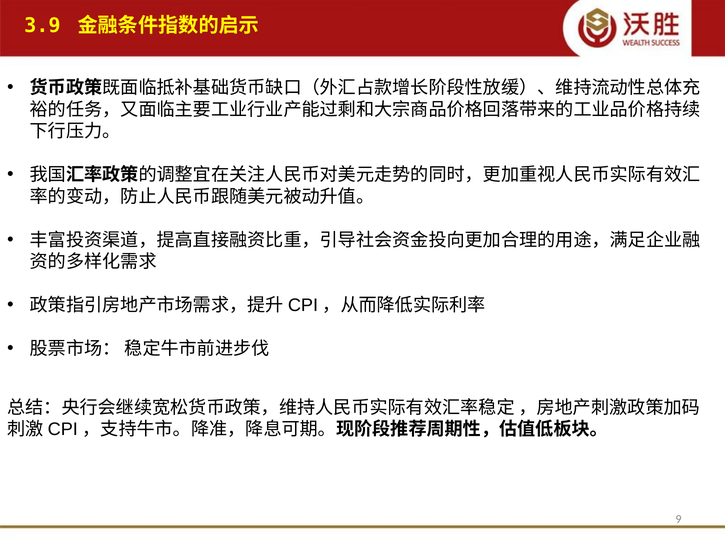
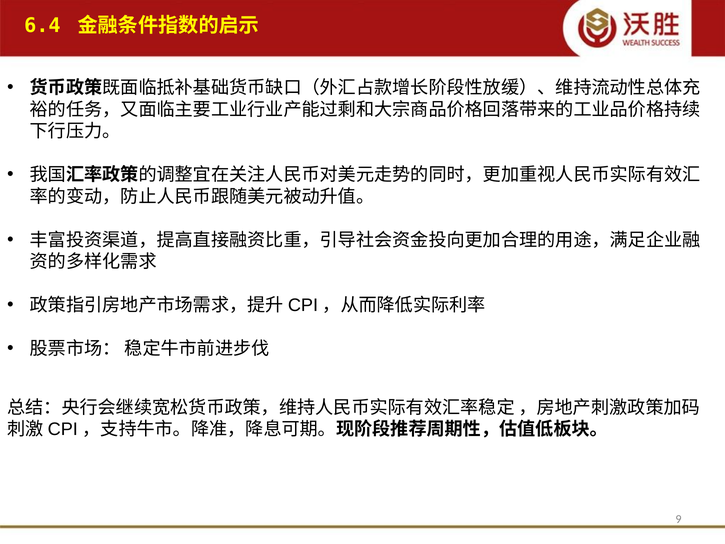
3.9: 3.9 -> 6.4
